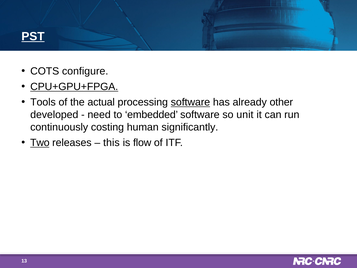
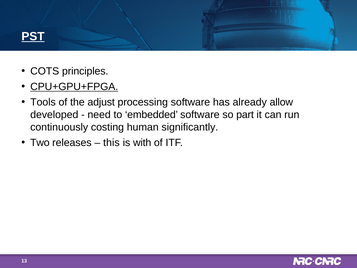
configure: configure -> principles
actual: actual -> adjust
software at (190, 102) underline: present -> none
other: other -> allow
unit: unit -> part
Two underline: present -> none
flow: flow -> with
